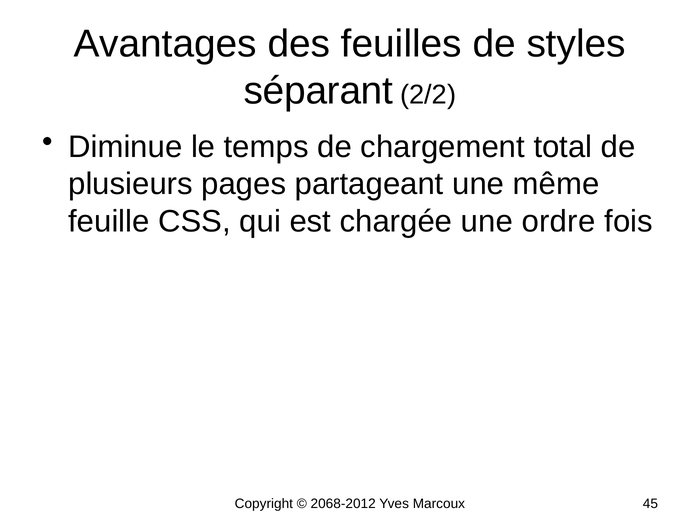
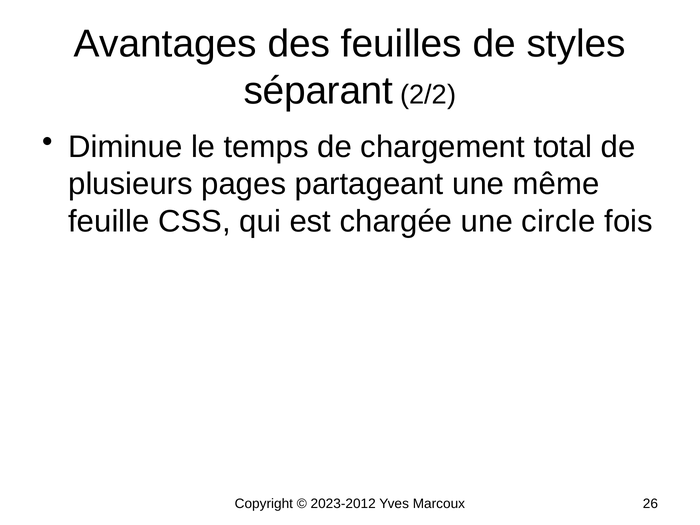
ordre: ordre -> circle
2068-2012: 2068-2012 -> 2023-2012
45: 45 -> 26
